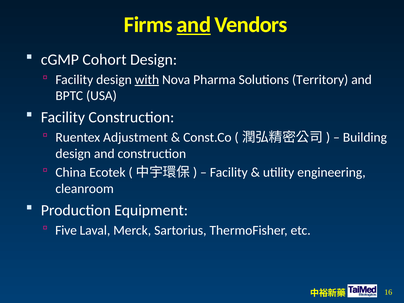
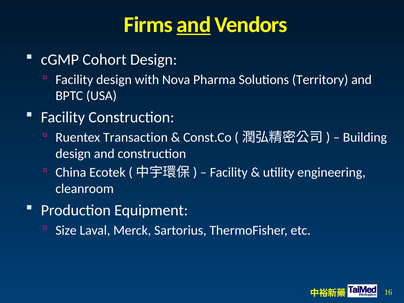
with underline: present -> none
Adjustment: Adjustment -> Transaction
Five: Five -> Size
